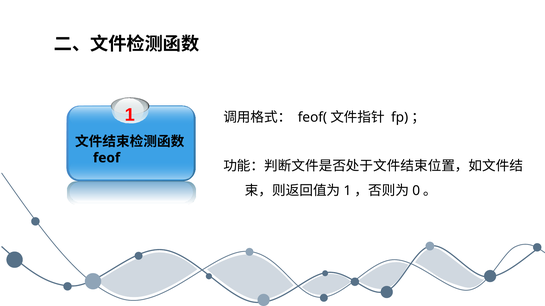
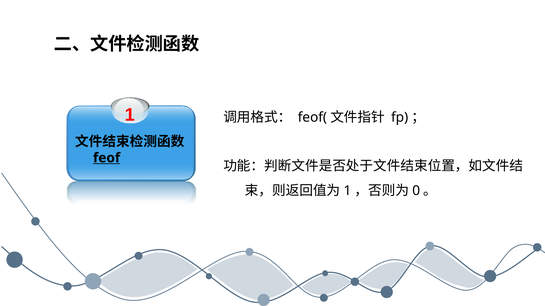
feof underline: none -> present
